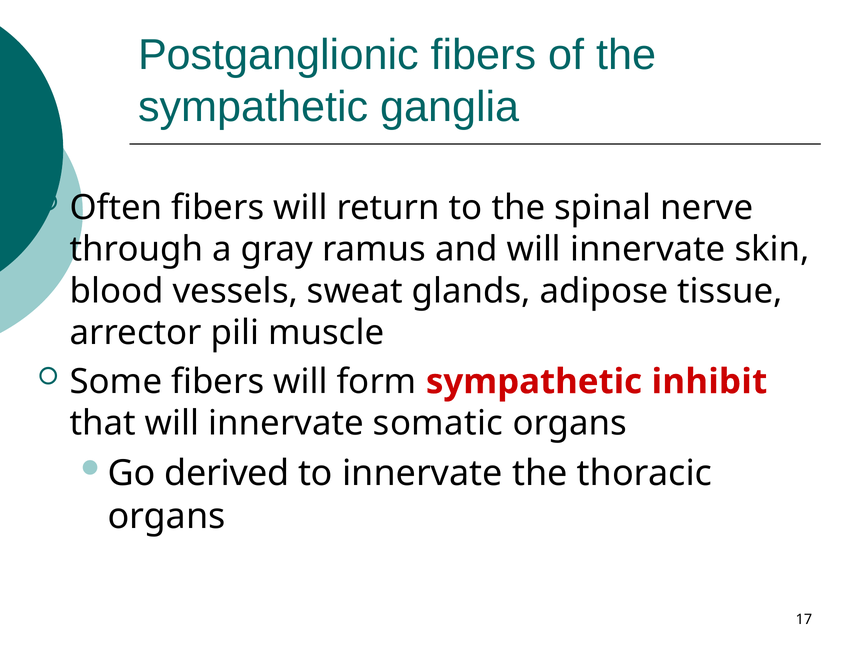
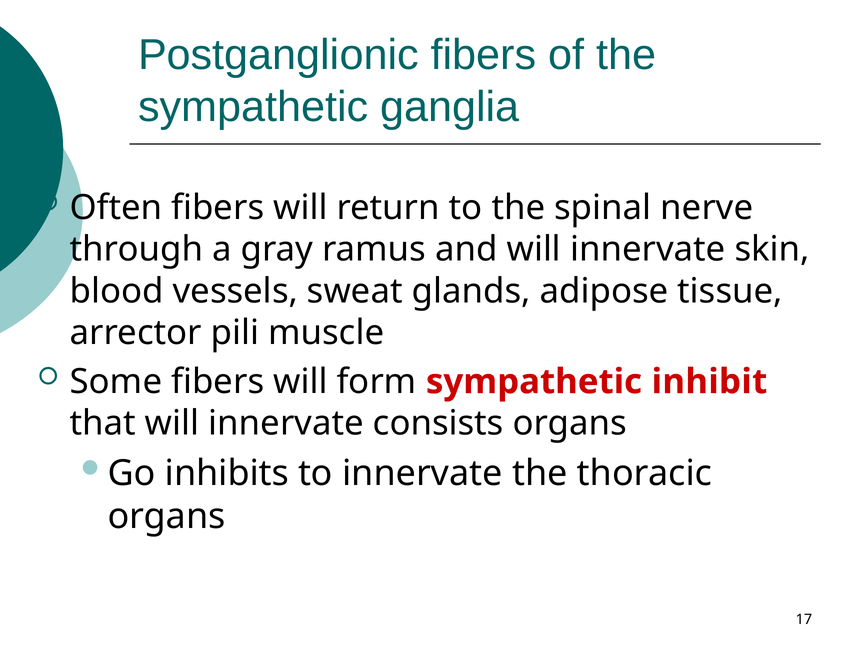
somatic: somatic -> consists
derived: derived -> inhibits
